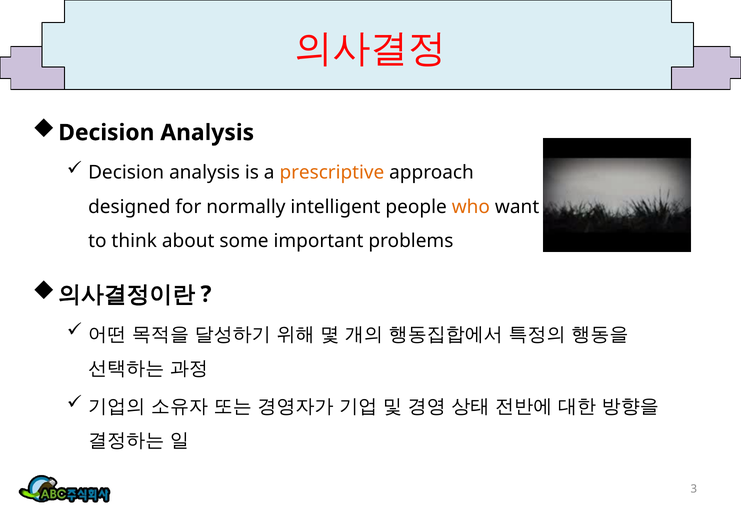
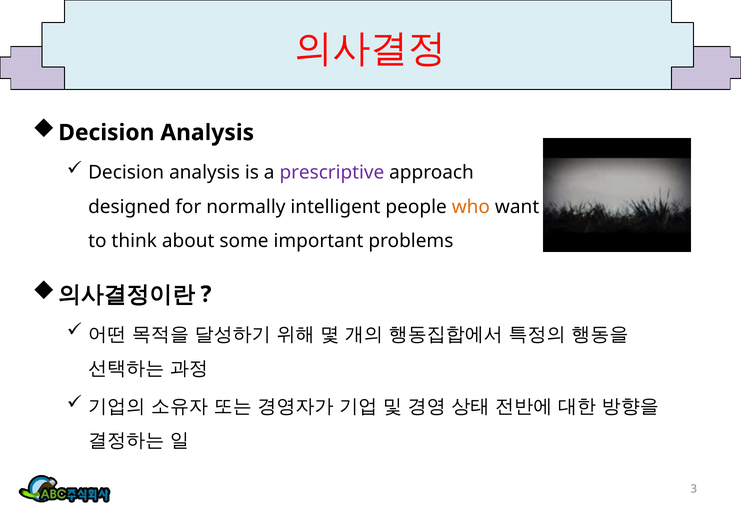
prescriptive colour: orange -> purple
